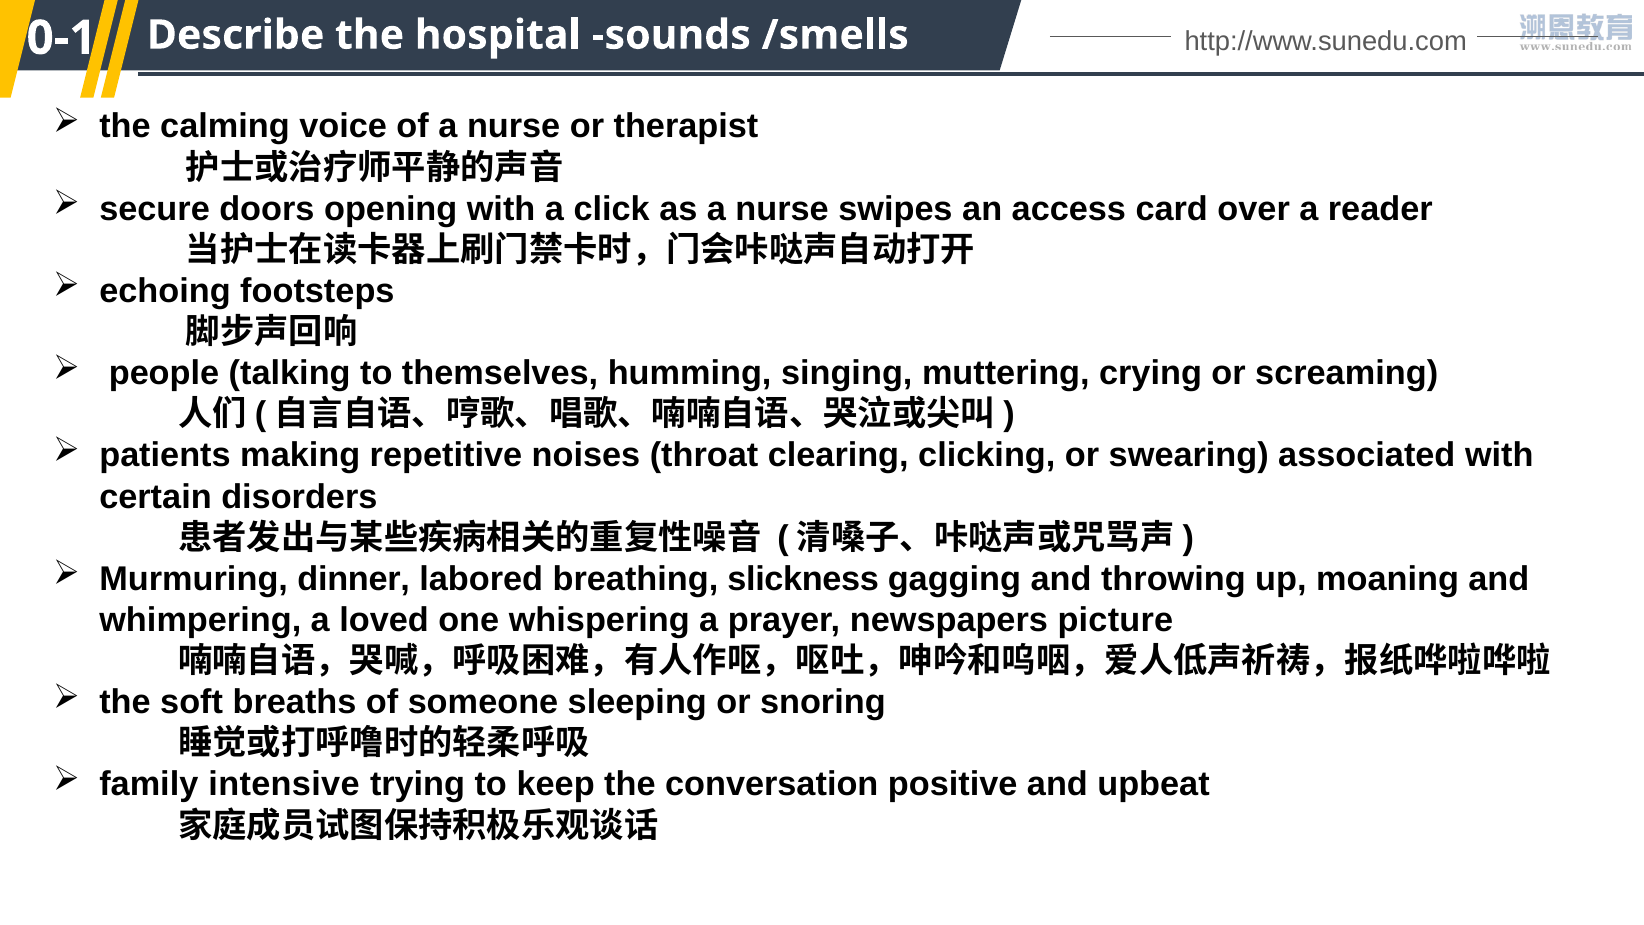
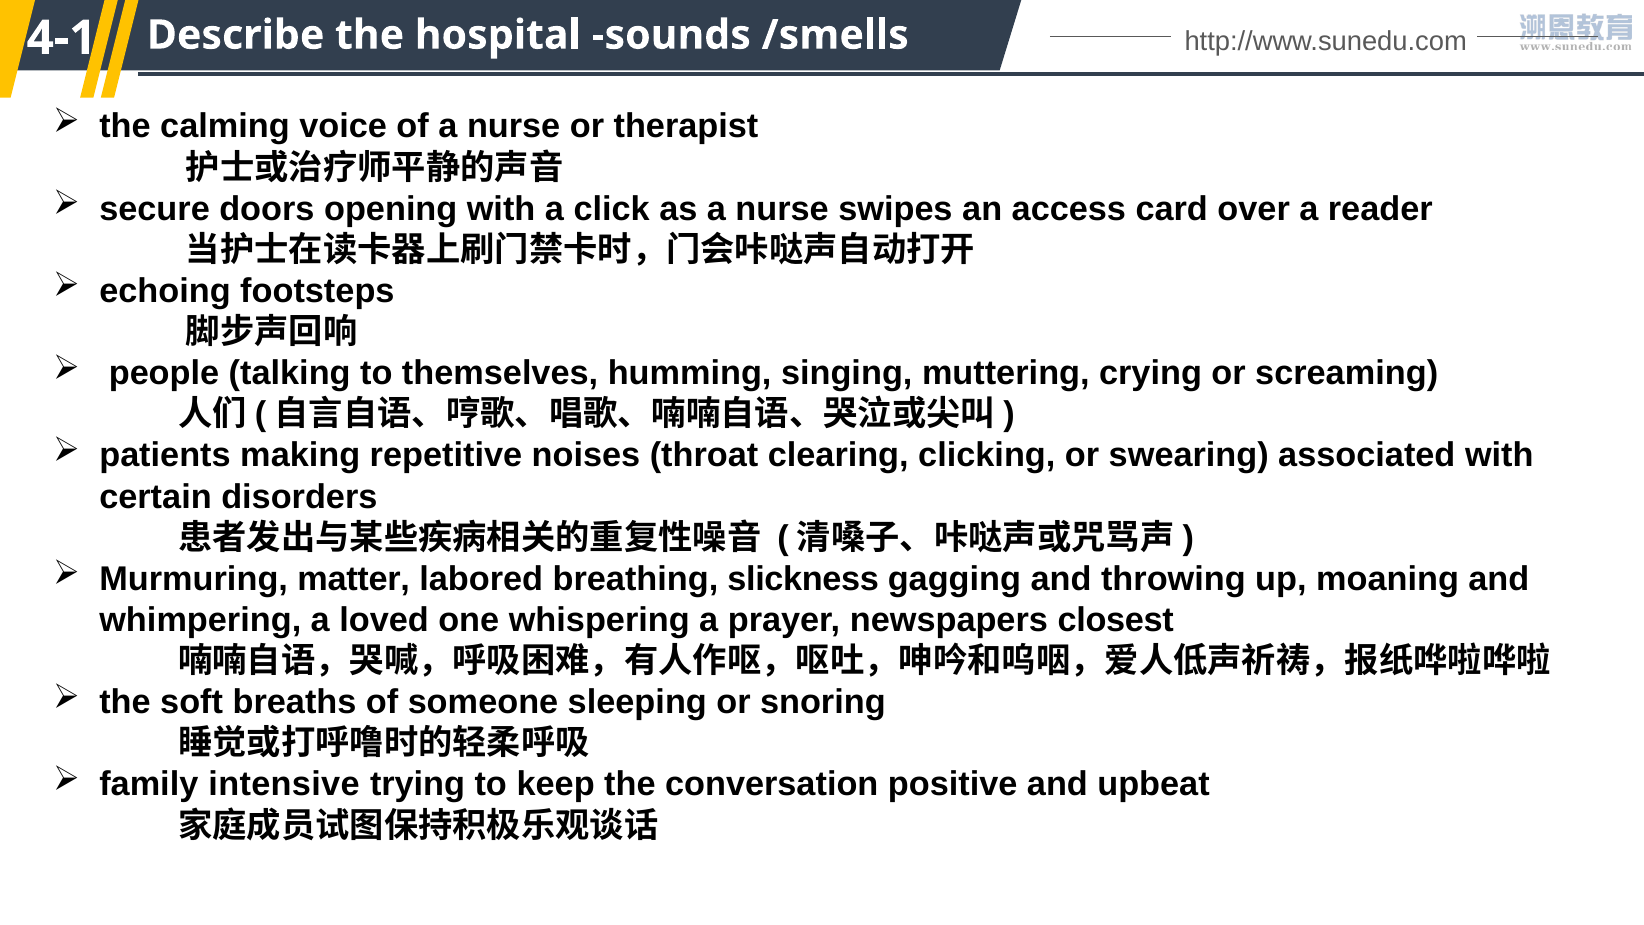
0-1: 0-1 -> 4-1
dinner: dinner -> matter
picture: picture -> closest
